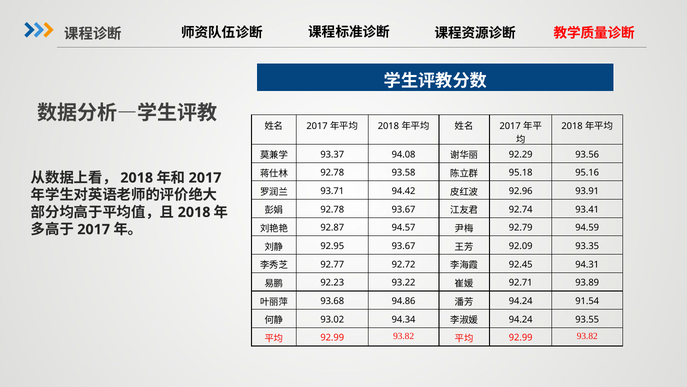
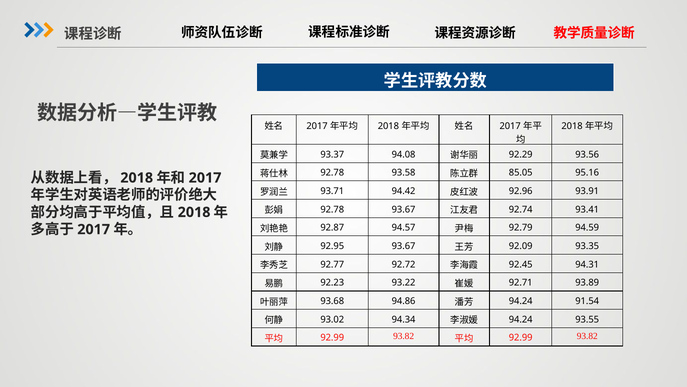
95.18: 95.18 -> 85.05
